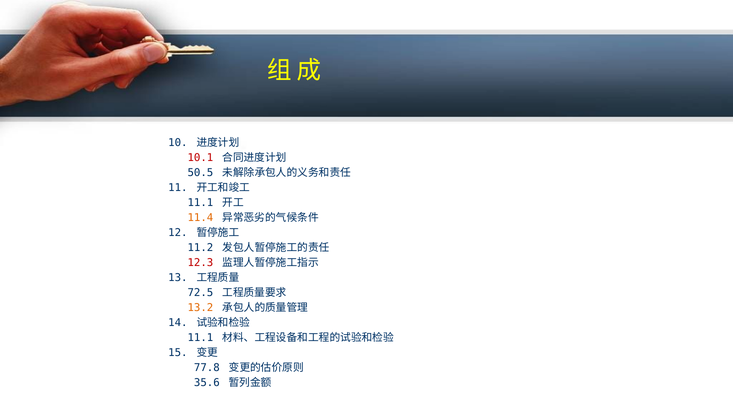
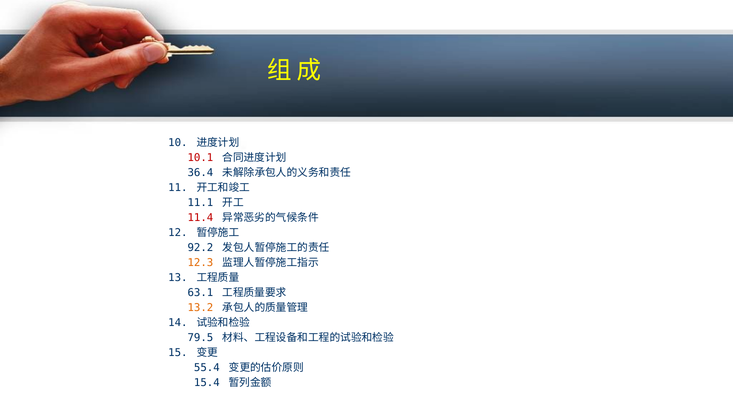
50.5: 50.5 -> 36.4
11.4 colour: orange -> red
11.2: 11.2 -> 92.2
12.3 colour: red -> orange
72.5: 72.5 -> 63.1
11.1 at (200, 337): 11.1 -> 79.5
77.8: 77.8 -> 55.4
35.6: 35.6 -> 15.4
